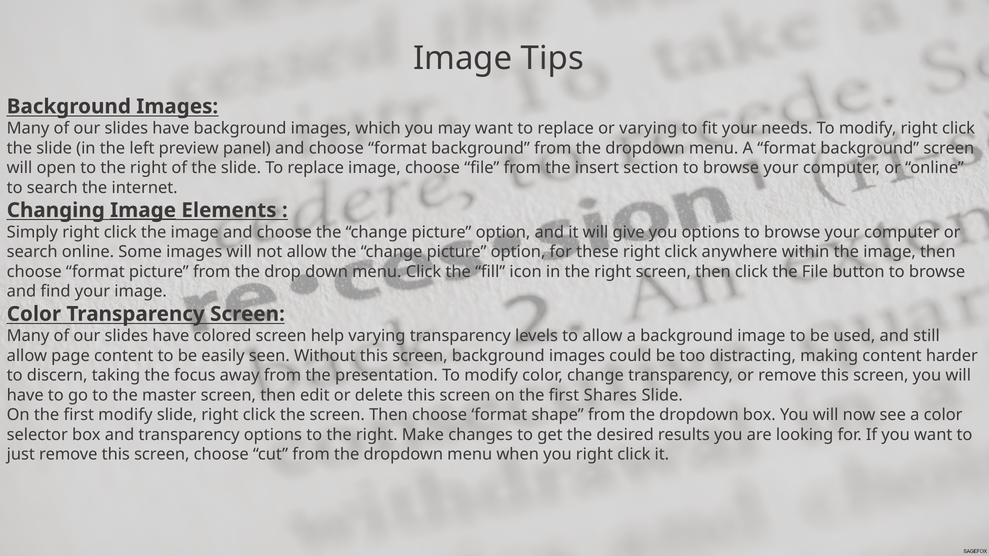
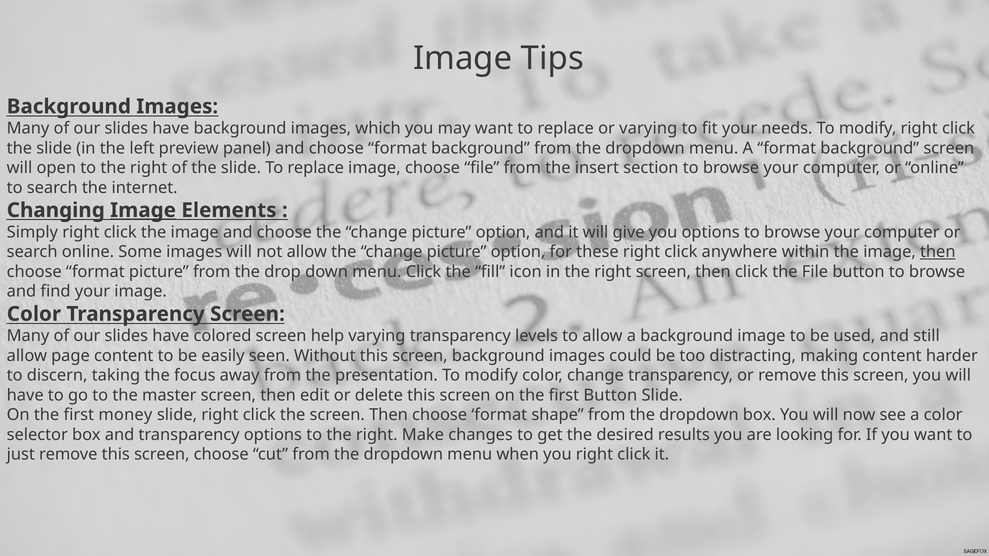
then at (938, 252) underline: none -> present
first Shares: Shares -> Button
first modify: modify -> money
